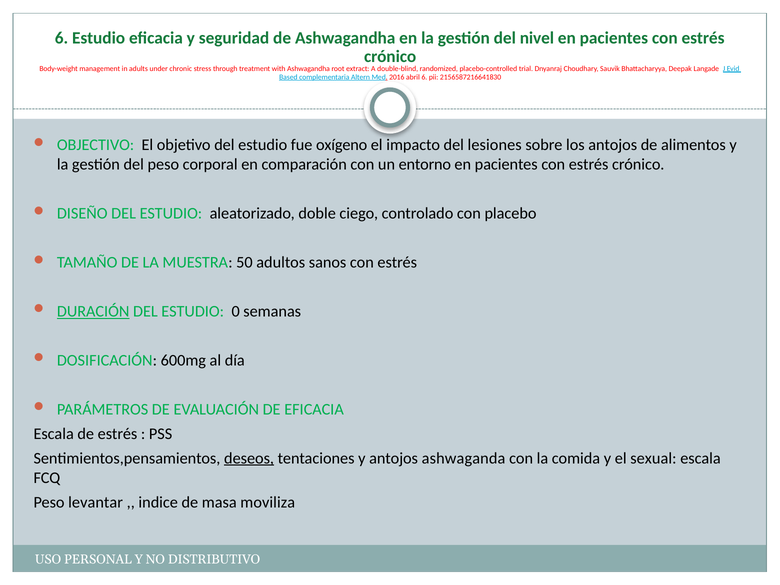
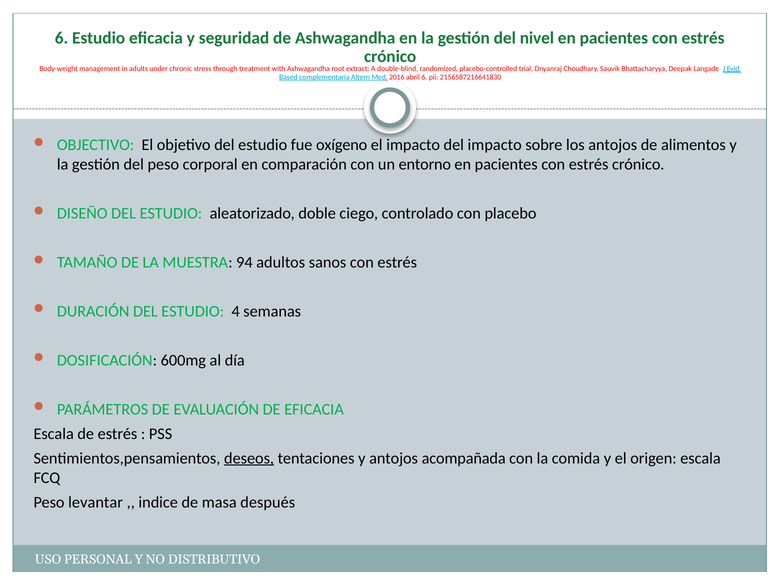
del lesiones: lesiones -> impacto
50: 50 -> 94
DURACIÓN underline: present -> none
0: 0 -> 4
ashwaganda: ashwaganda -> acompañada
sexual: sexual -> origen
moviliza: moviliza -> después
